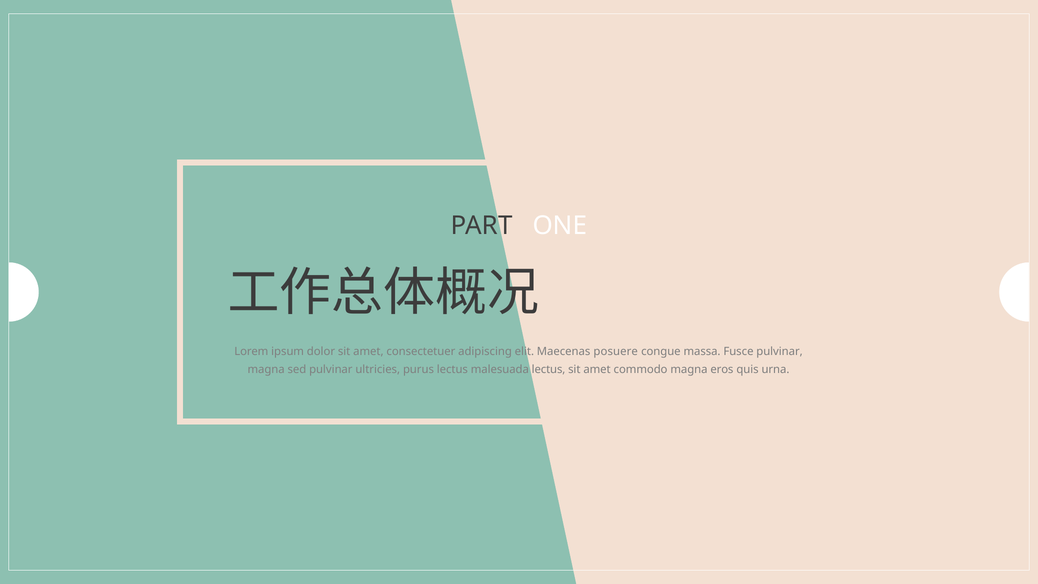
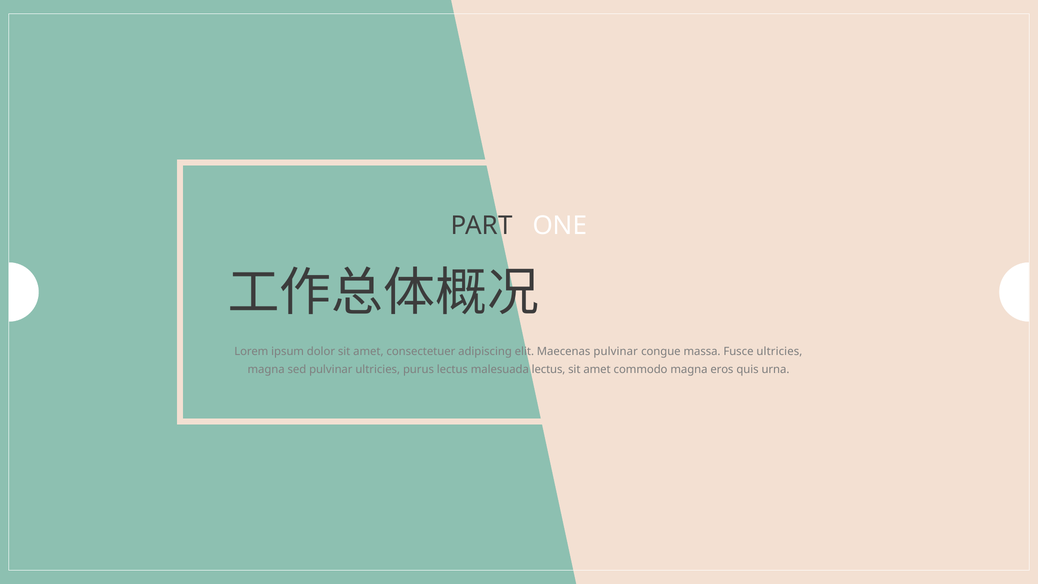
Maecenas posuere: posuere -> pulvinar
Fusce pulvinar: pulvinar -> ultricies
